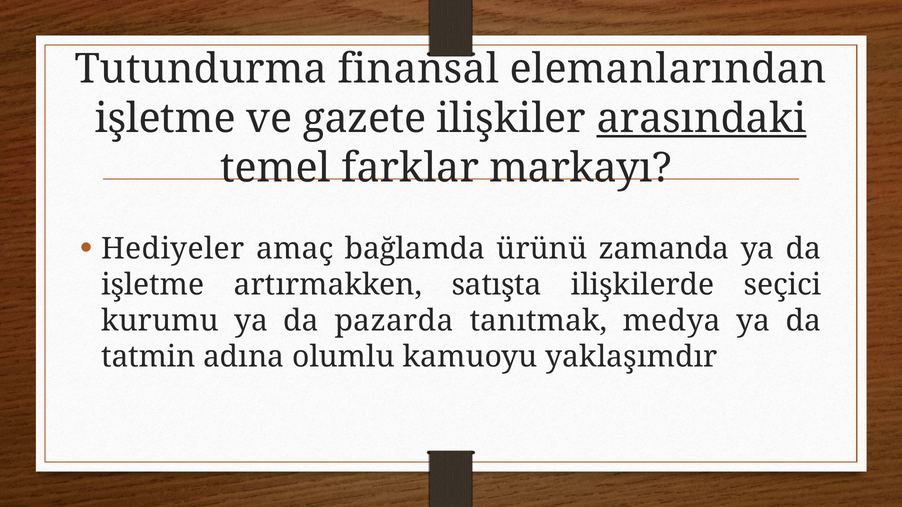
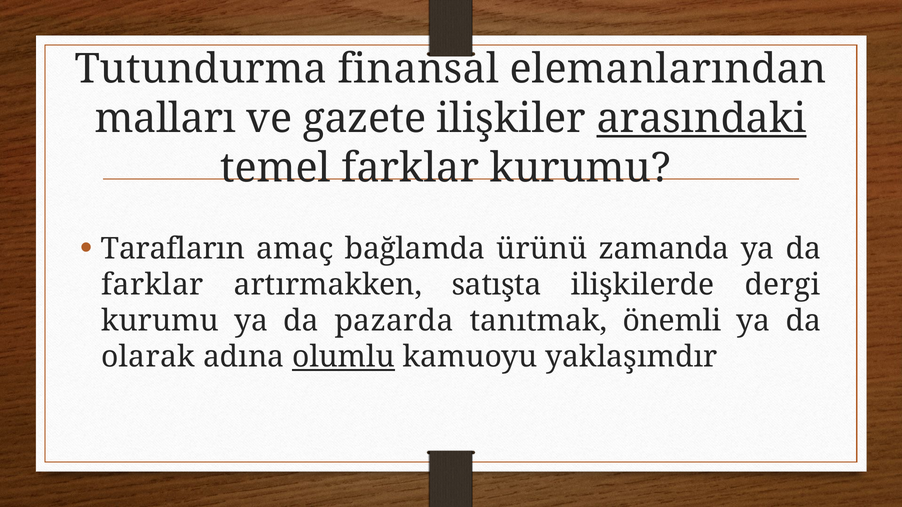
işletme at (165, 119): işletme -> malları
farklar markayı: markayı -> kurumu
Hediyeler: Hediyeler -> Tarafların
işletme at (153, 285): işletme -> farklar
seçici: seçici -> dergi
medya: medya -> önemli
tatmin: tatmin -> olarak
olumlu underline: none -> present
